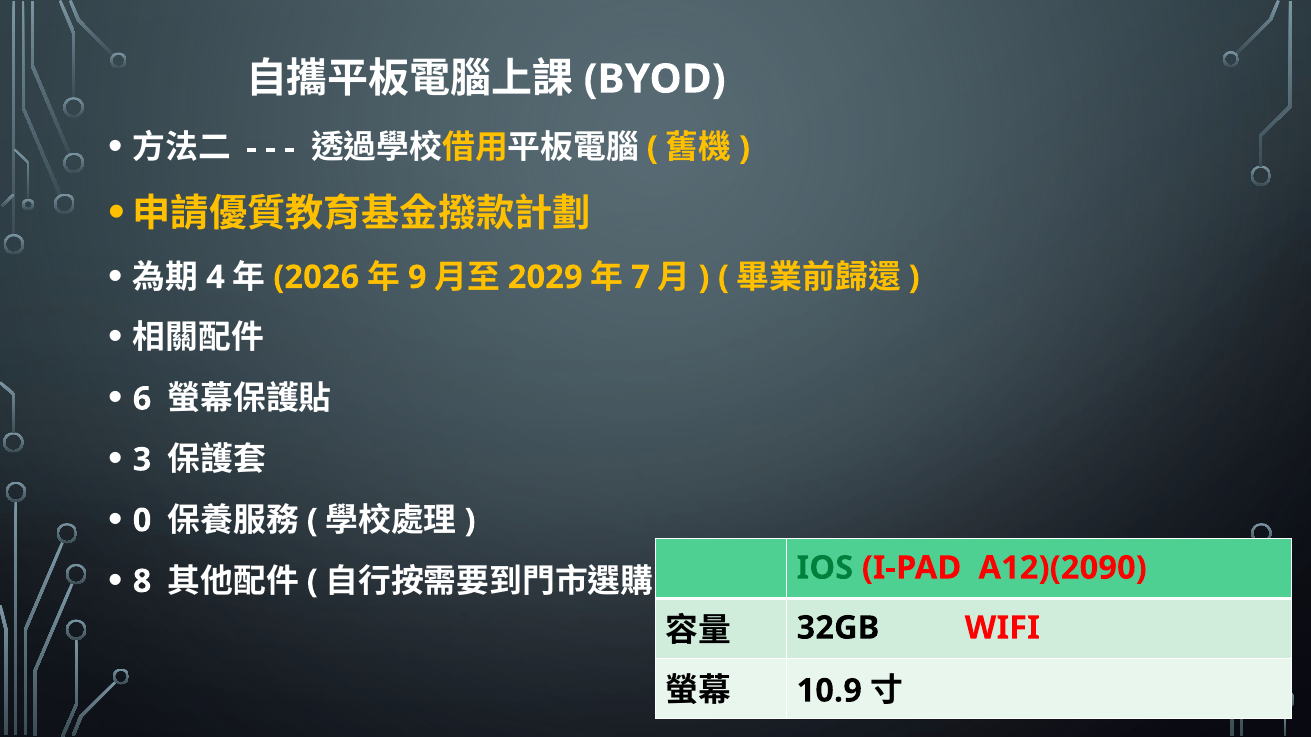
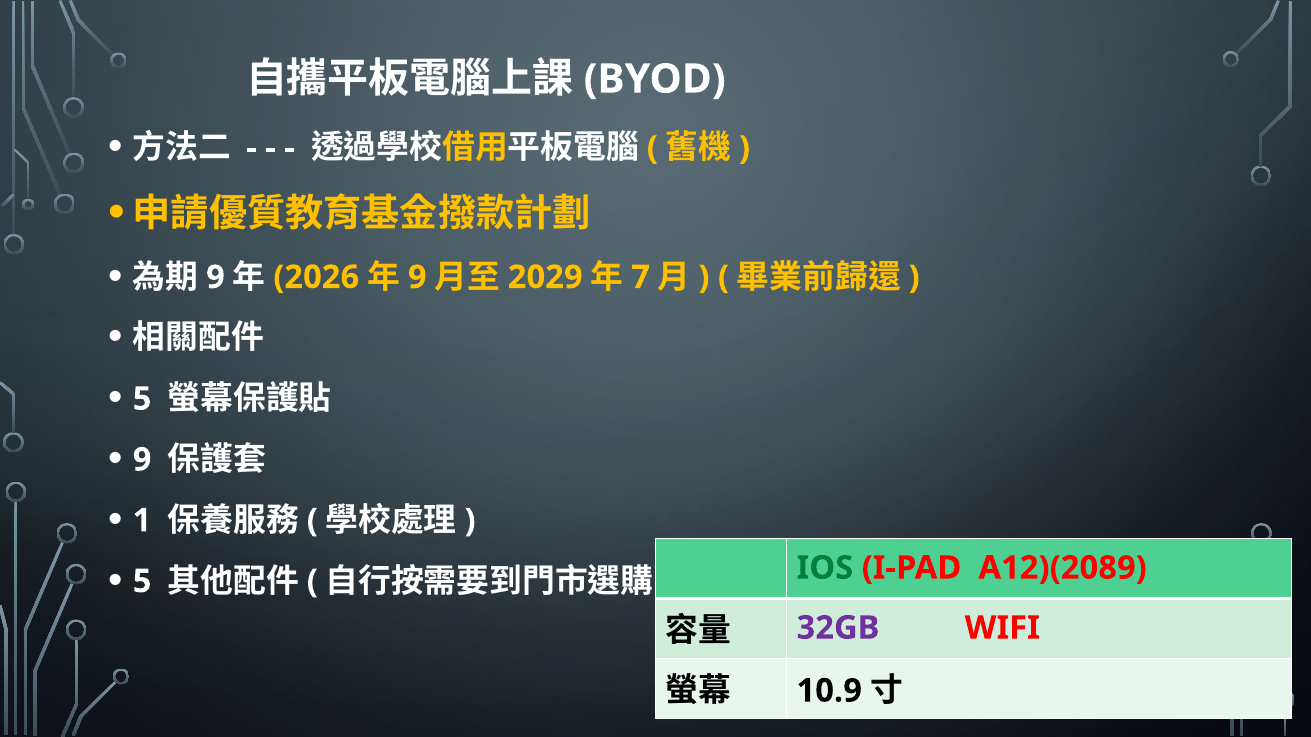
4 at (215, 277): 4 -> 9
6 at (142, 399): 6 -> 5
3 at (142, 460): 3 -> 9
0: 0 -> 1
8 at (142, 582): 8 -> 5
A12)(2090: A12)(2090 -> A12)(2089
32GB colour: black -> purple
